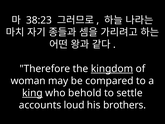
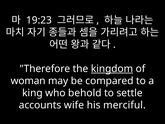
38:23: 38:23 -> 19:23
king underline: present -> none
loud: loud -> wife
brothers: brothers -> merciful
